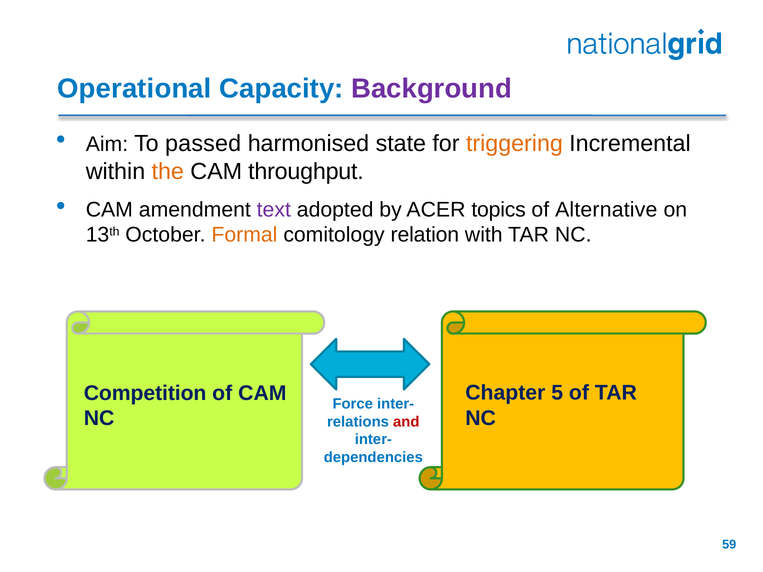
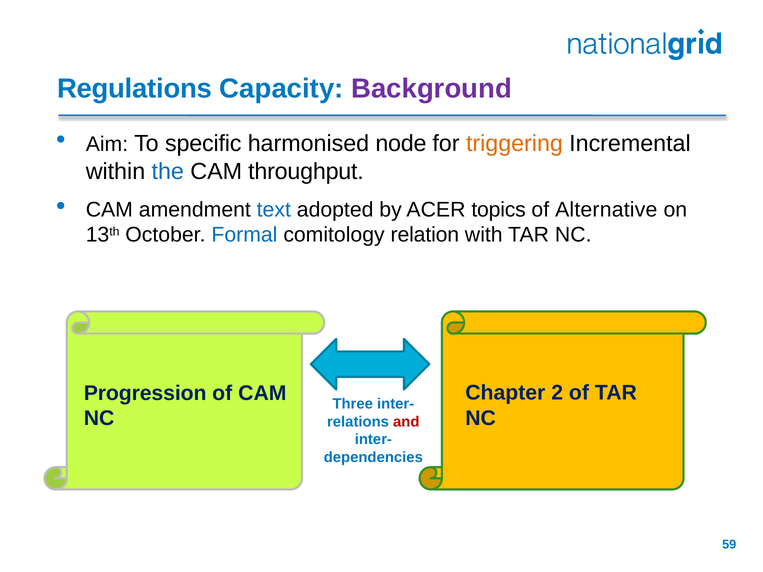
Operational: Operational -> Regulations
passed: passed -> specific
state: state -> node
the colour: orange -> blue
text colour: purple -> blue
Formal colour: orange -> blue
5: 5 -> 2
Competition: Competition -> Progression
Force: Force -> Three
